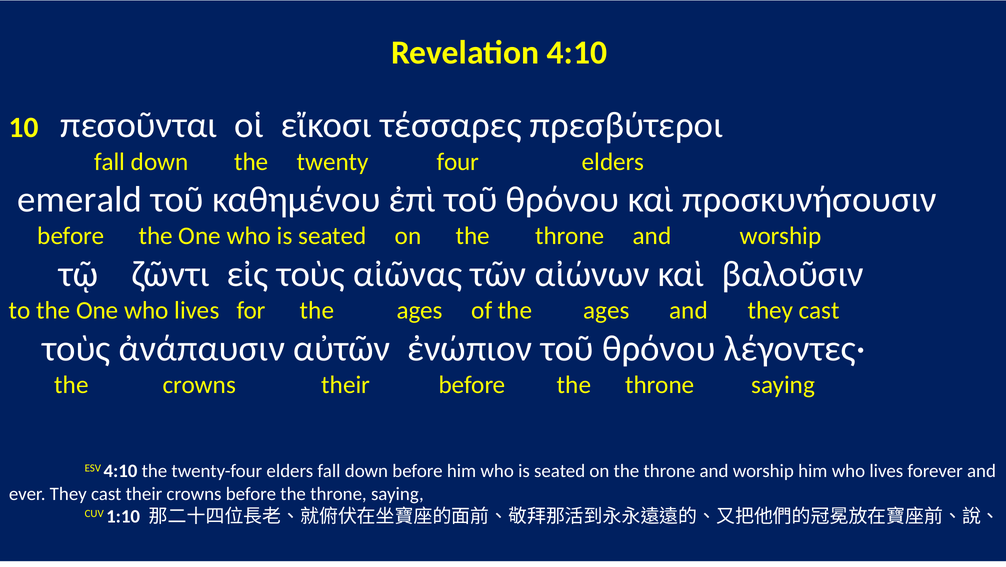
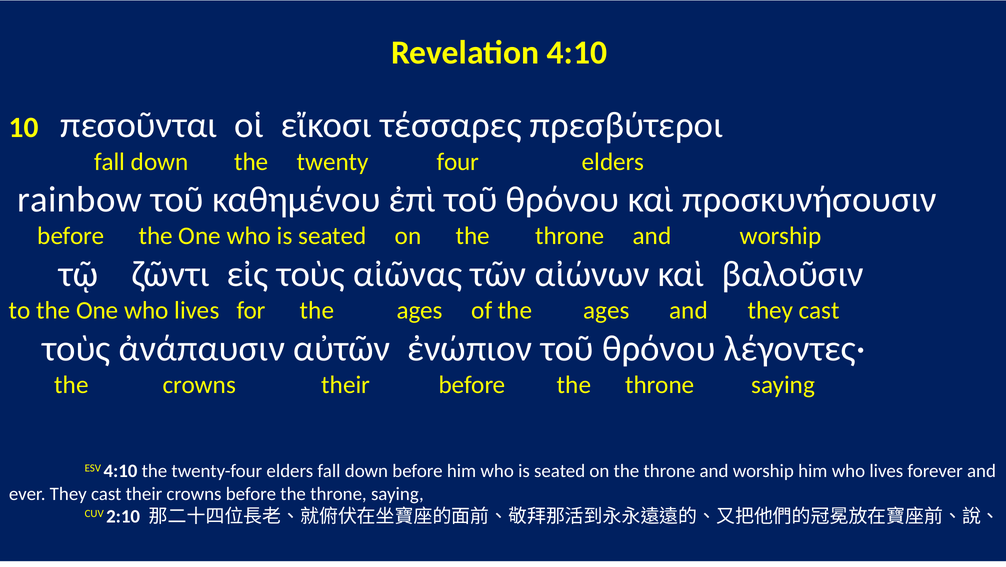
emerald: emerald -> rainbow
1:10: 1:10 -> 2:10
